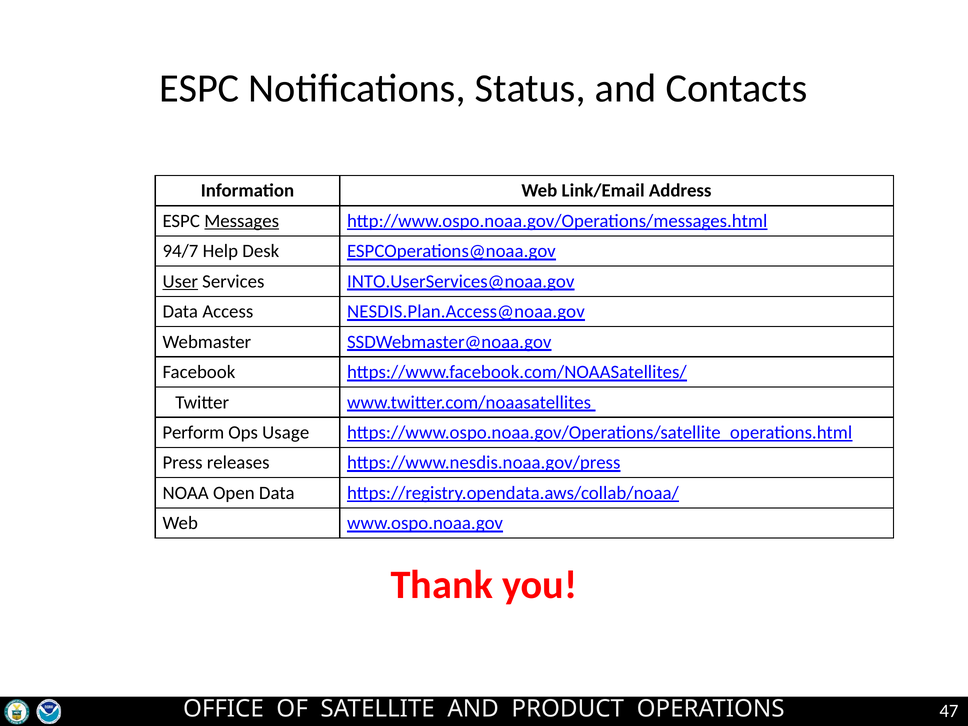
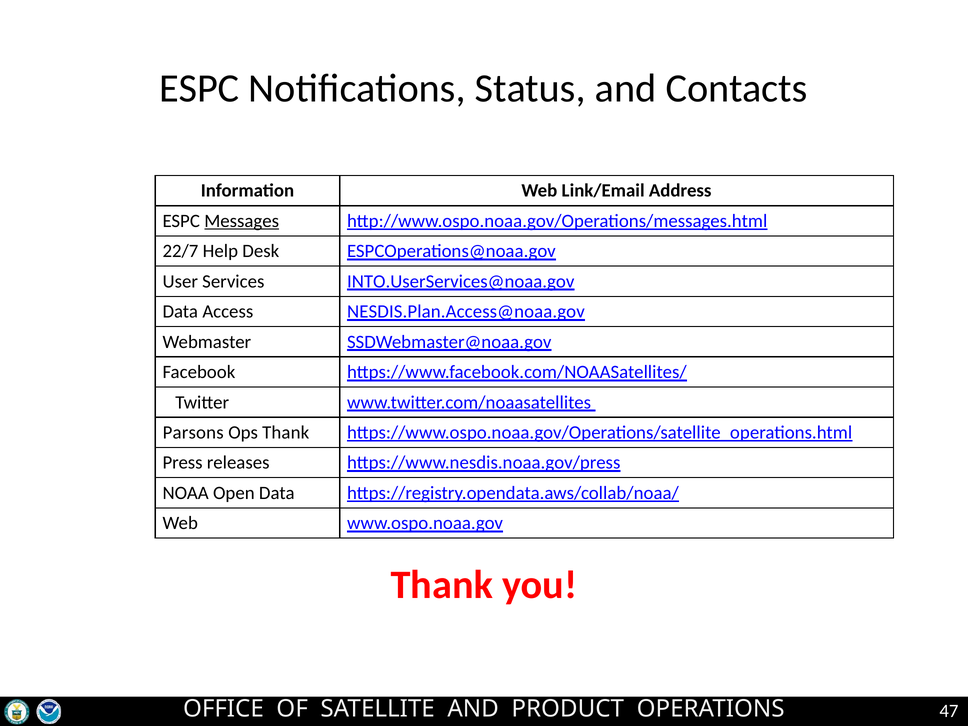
94/7: 94/7 -> 22/7
User underline: present -> none
Perform: Perform -> Parsons
Ops Usage: Usage -> Thank
